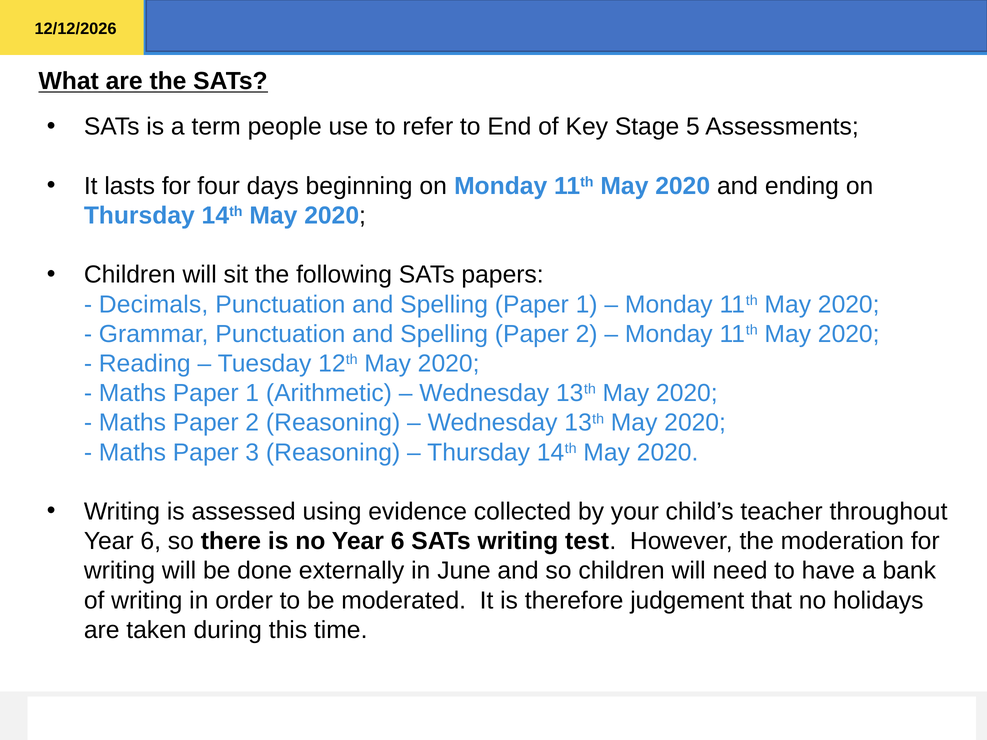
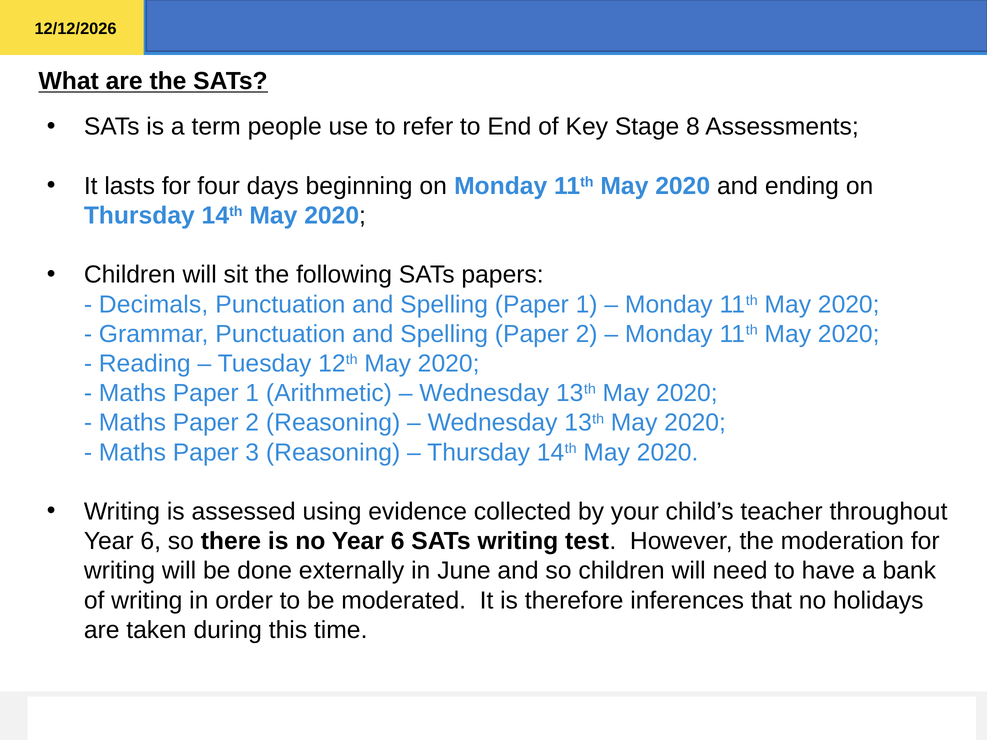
5: 5 -> 8
judgement: judgement -> inferences
